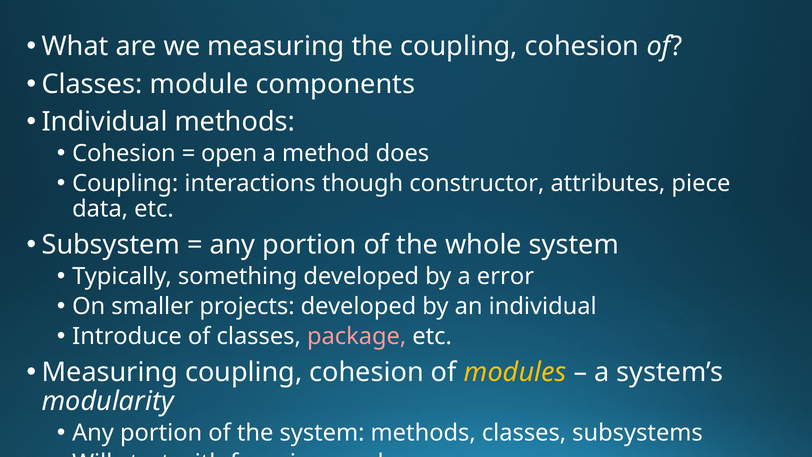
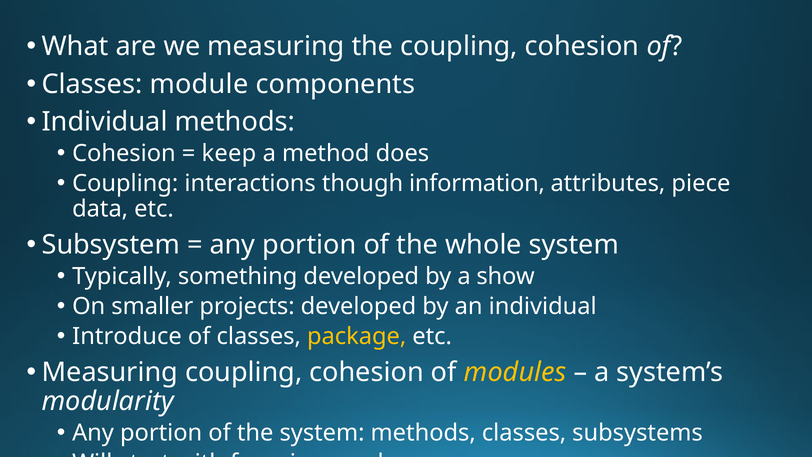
open: open -> keep
constructor: constructor -> information
error: error -> show
package colour: pink -> yellow
